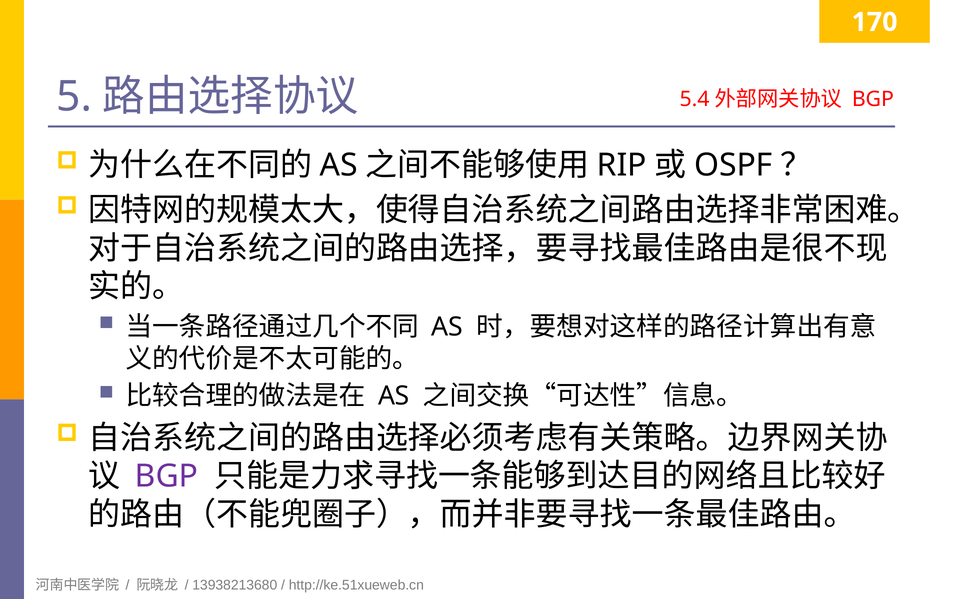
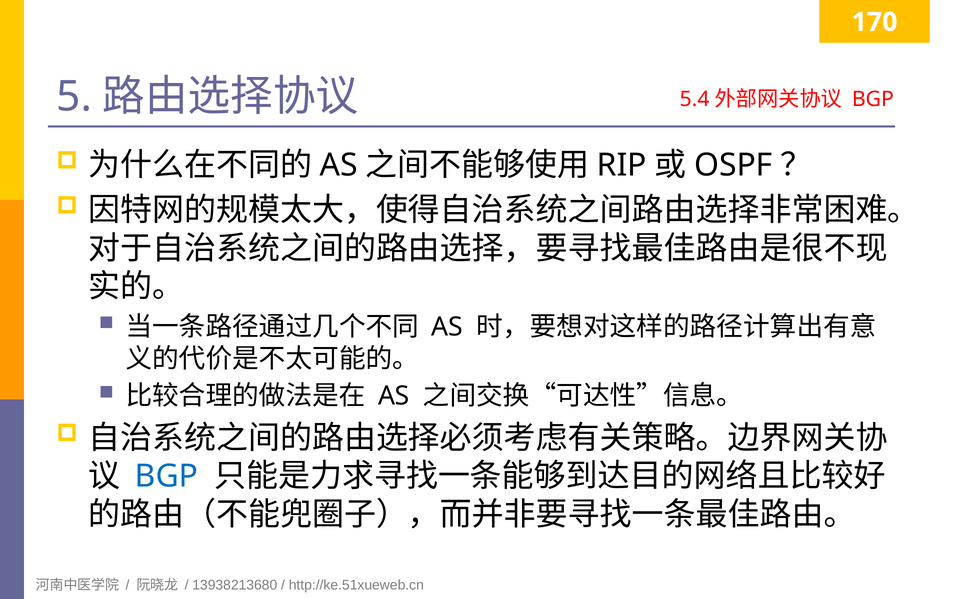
BGP at (167, 477) colour: purple -> blue
